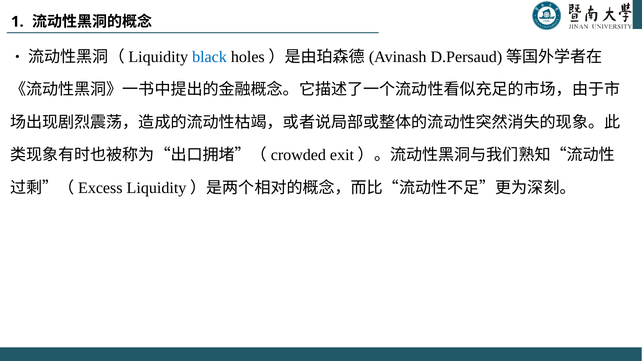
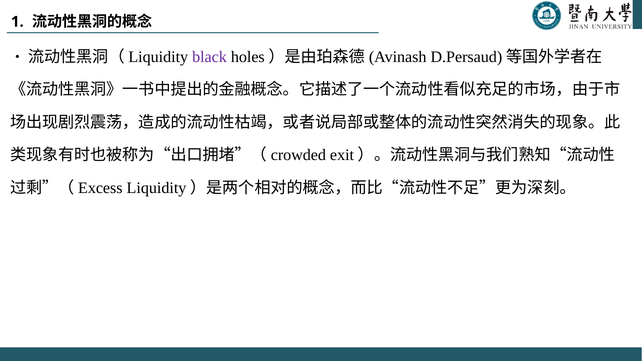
black colour: blue -> purple
